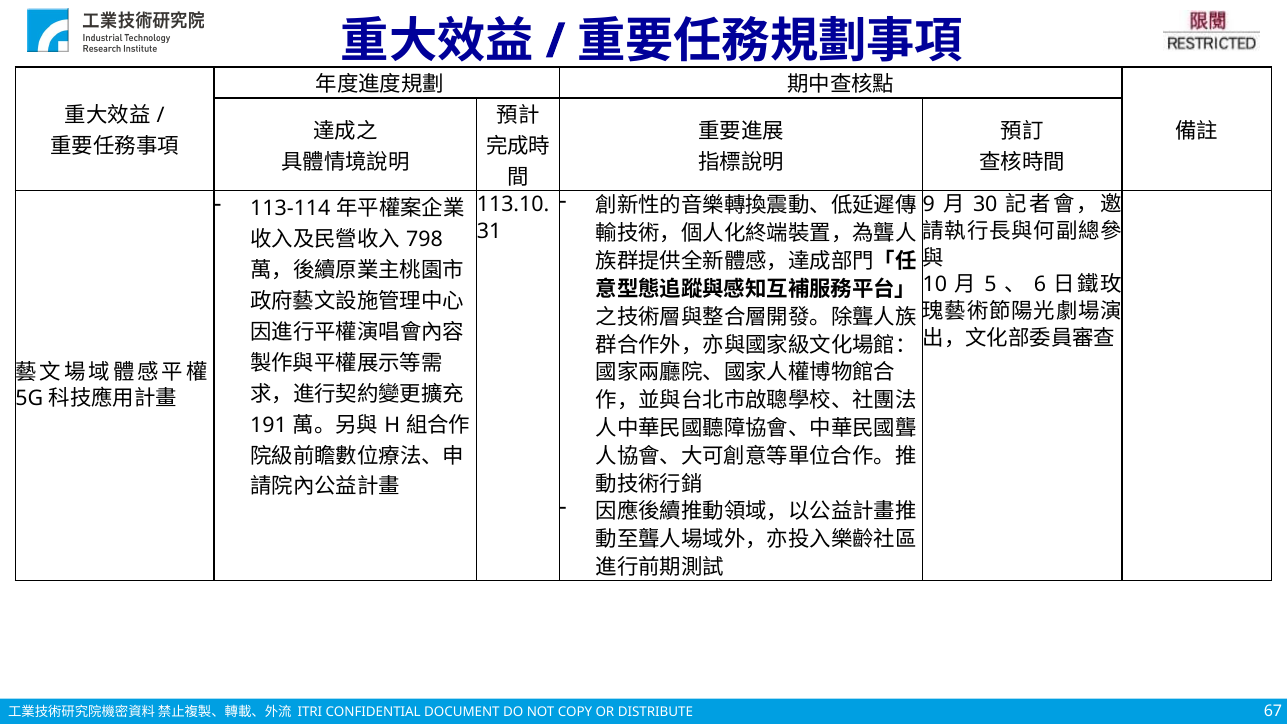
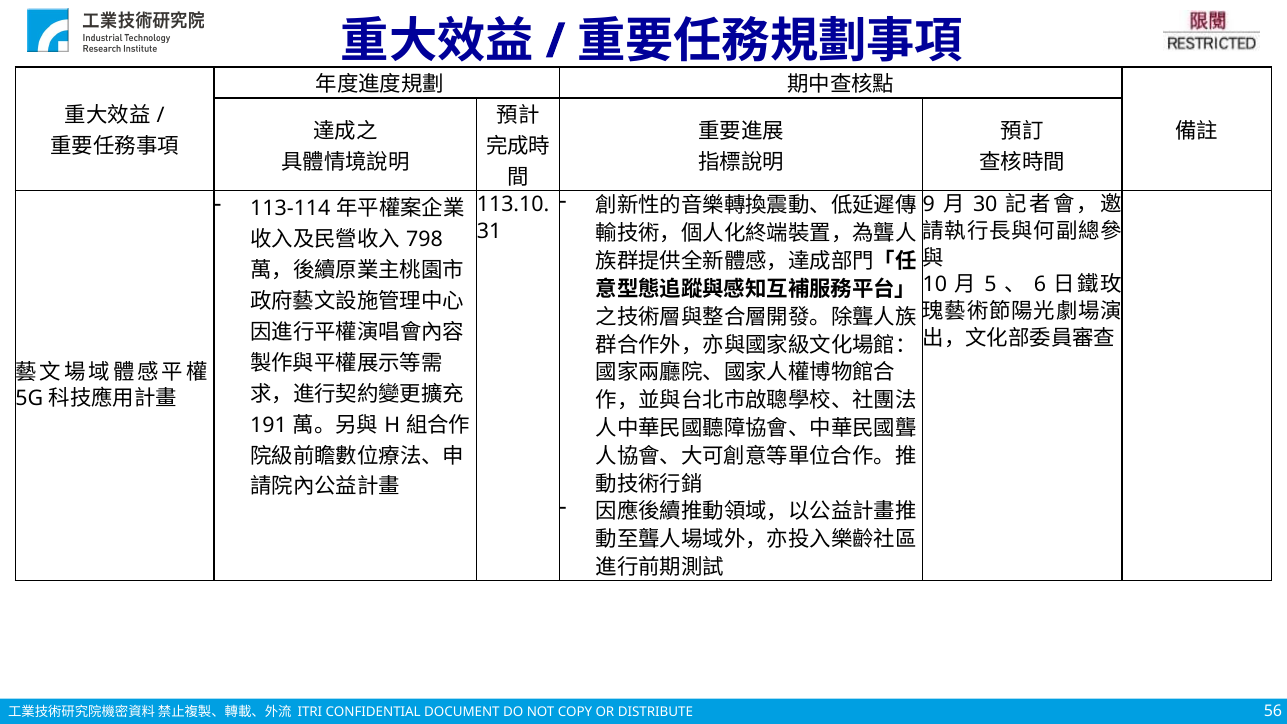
67: 67 -> 56
